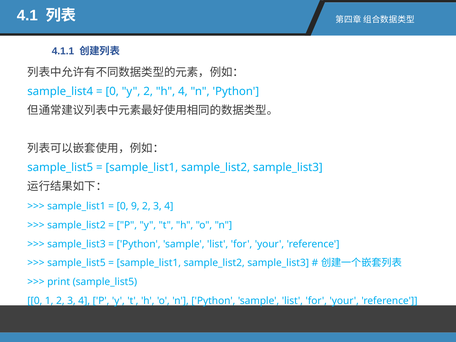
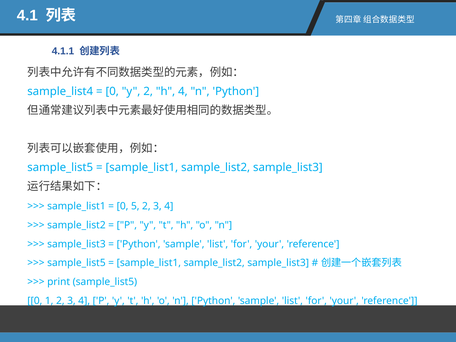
9: 9 -> 5
